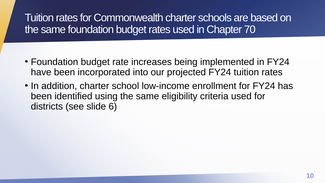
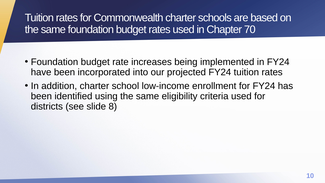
6: 6 -> 8
